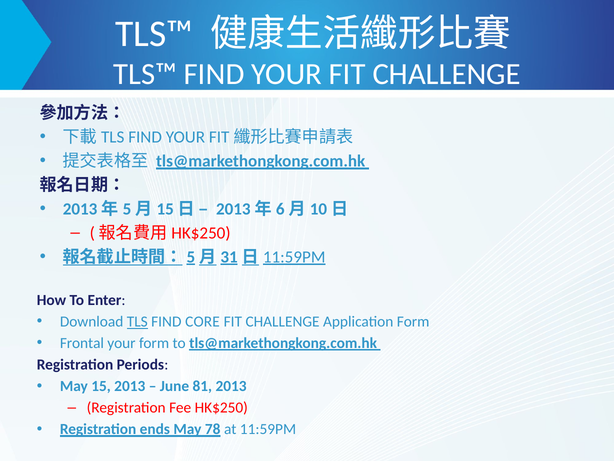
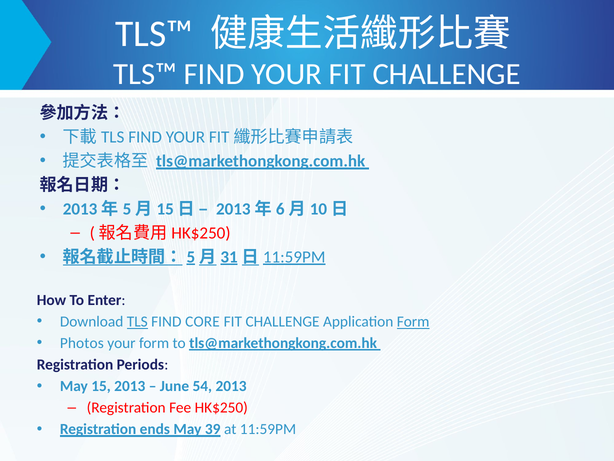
Form at (413, 321) underline: none -> present
Frontal: Frontal -> Photos
81: 81 -> 54
78: 78 -> 39
